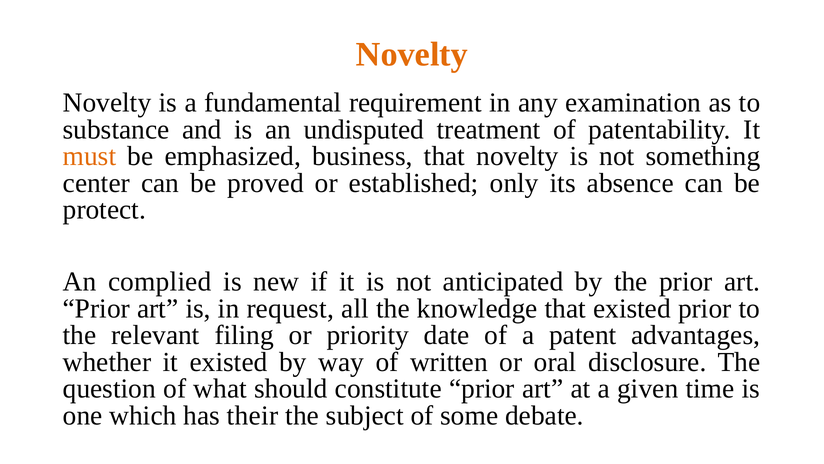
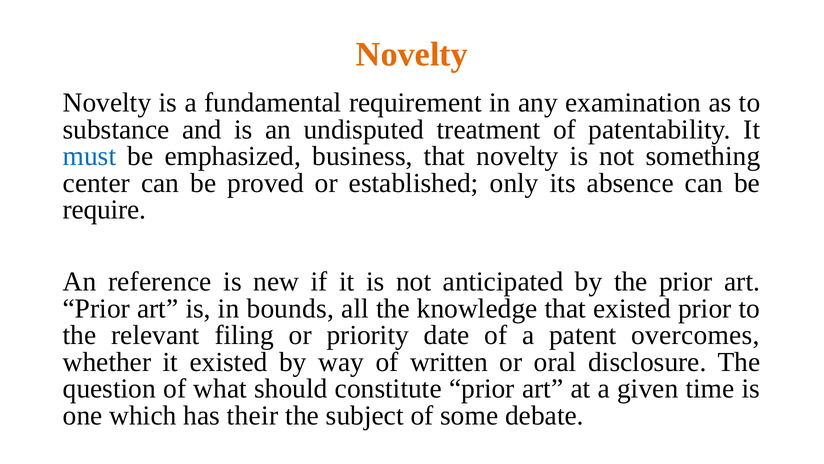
must colour: orange -> blue
protect: protect -> require
complied: complied -> reference
request: request -> bounds
advantages: advantages -> overcomes
